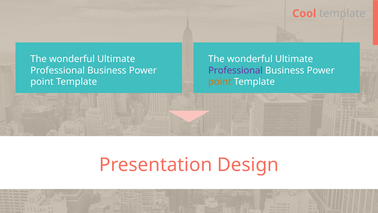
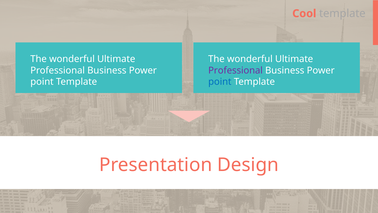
point at (220, 82) colour: orange -> blue
